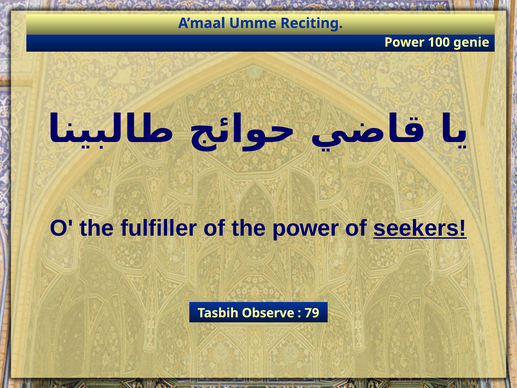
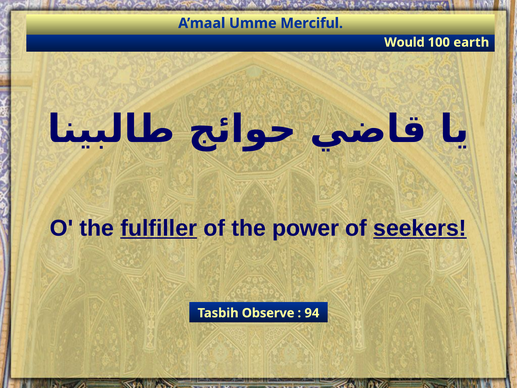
Reciting: Reciting -> Merciful
Power at (404, 42): Power -> Would
genie: genie -> earth
fulfiller underline: none -> present
79: 79 -> 94
